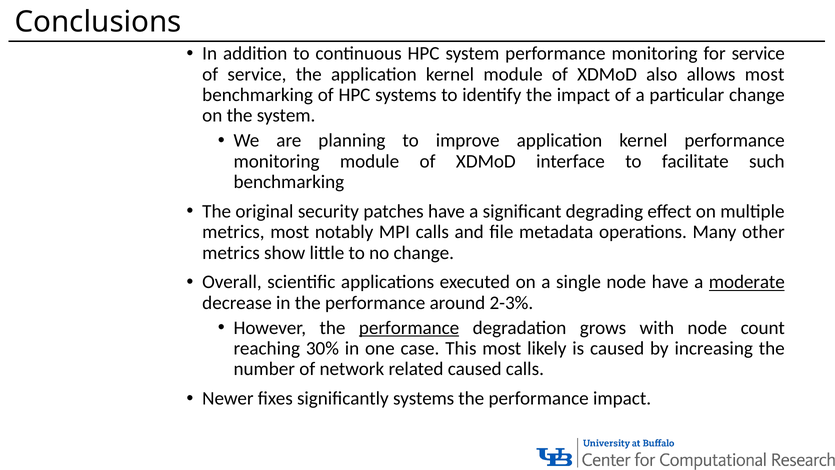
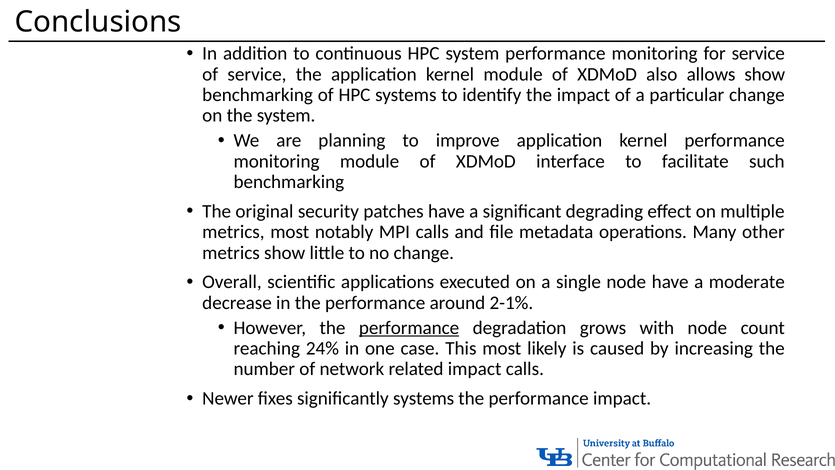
allows most: most -> show
moderate underline: present -> none
2-3%: 2-3% -> 2-1%
30%: 30% -> 24%
related caused: caused -> impact
